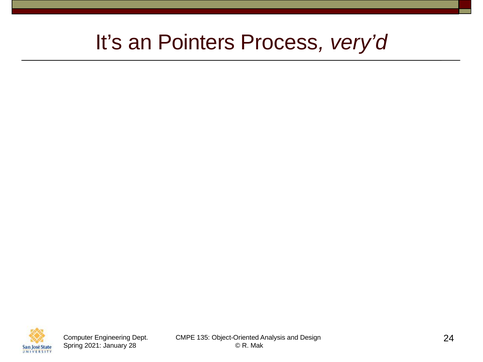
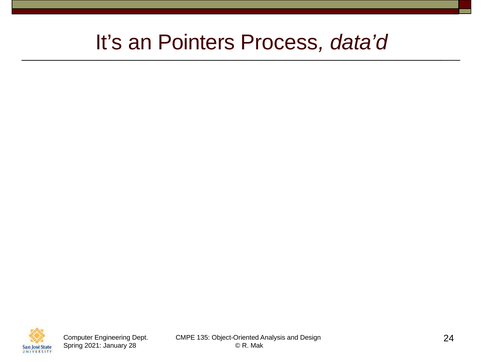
very’d: very’d -> data’d
